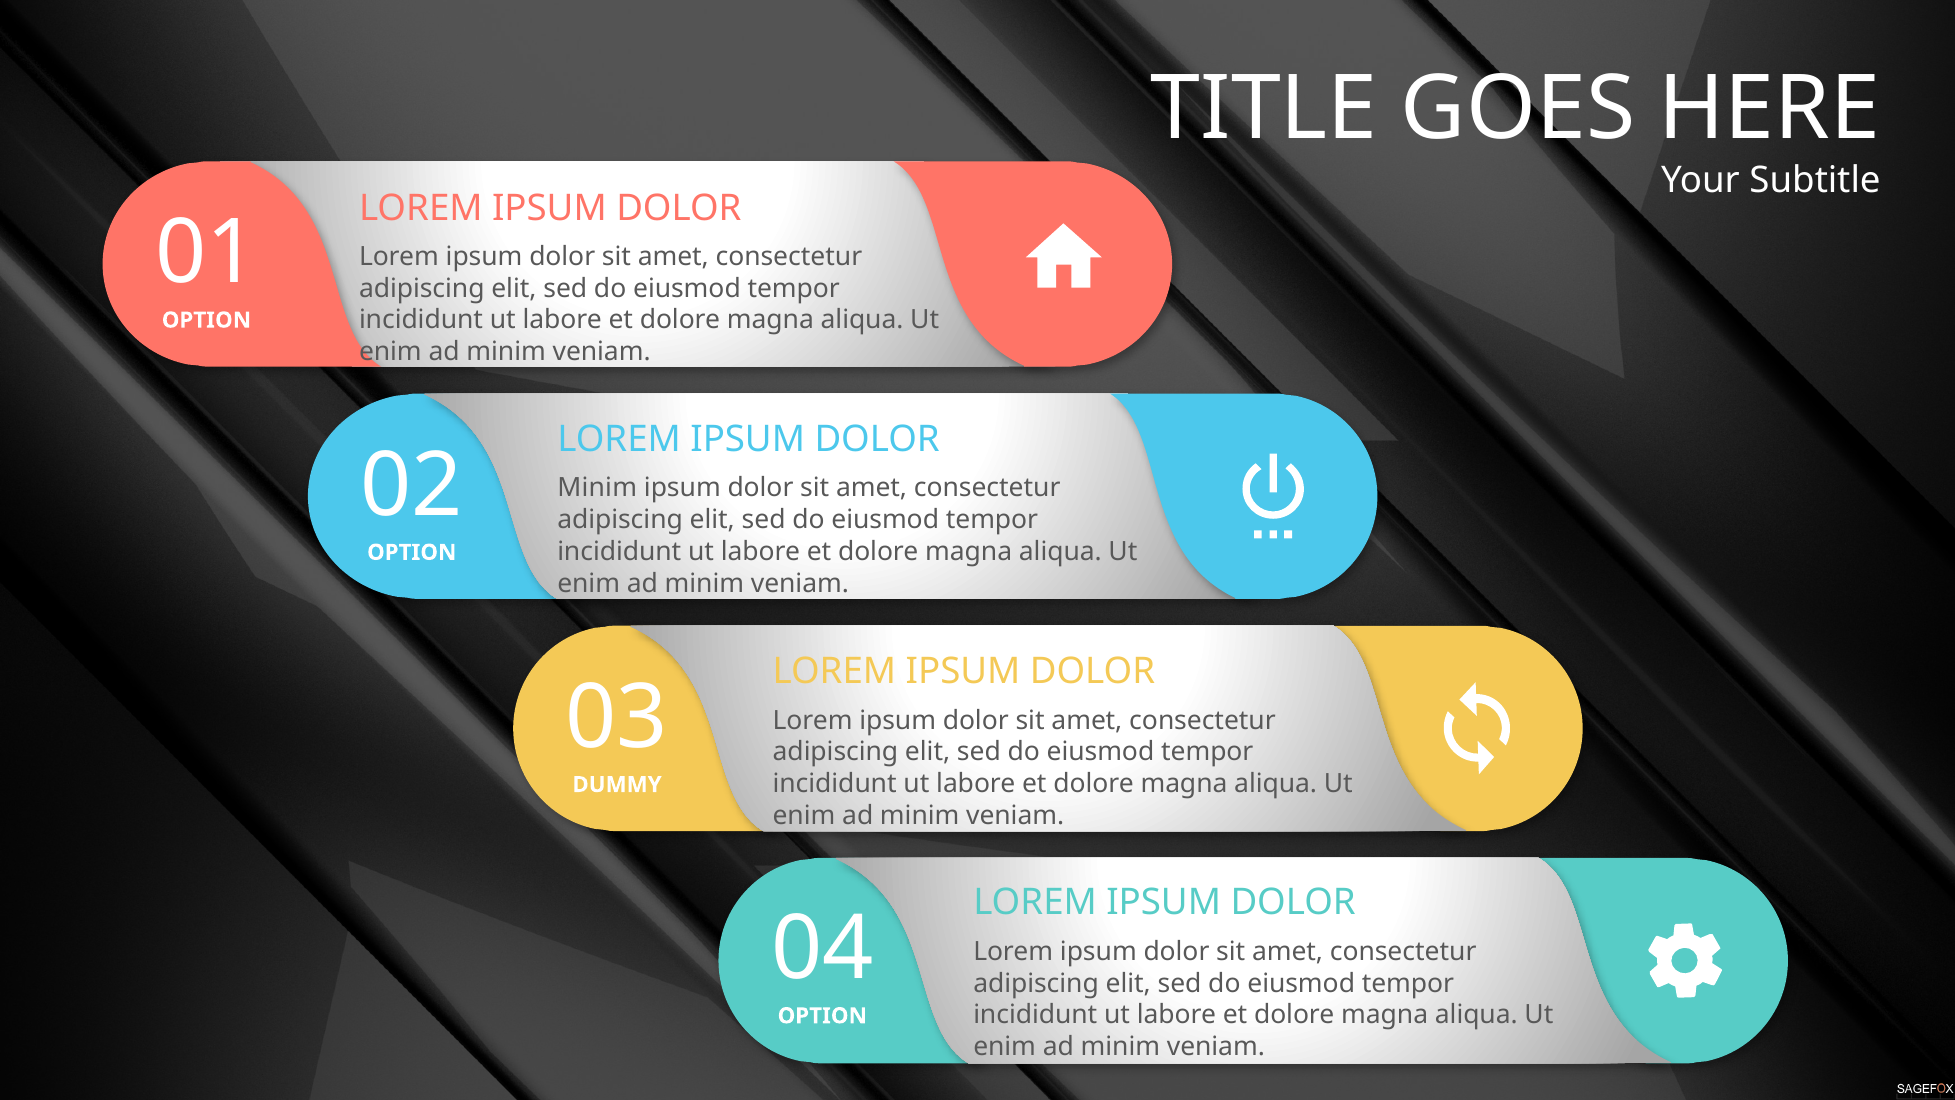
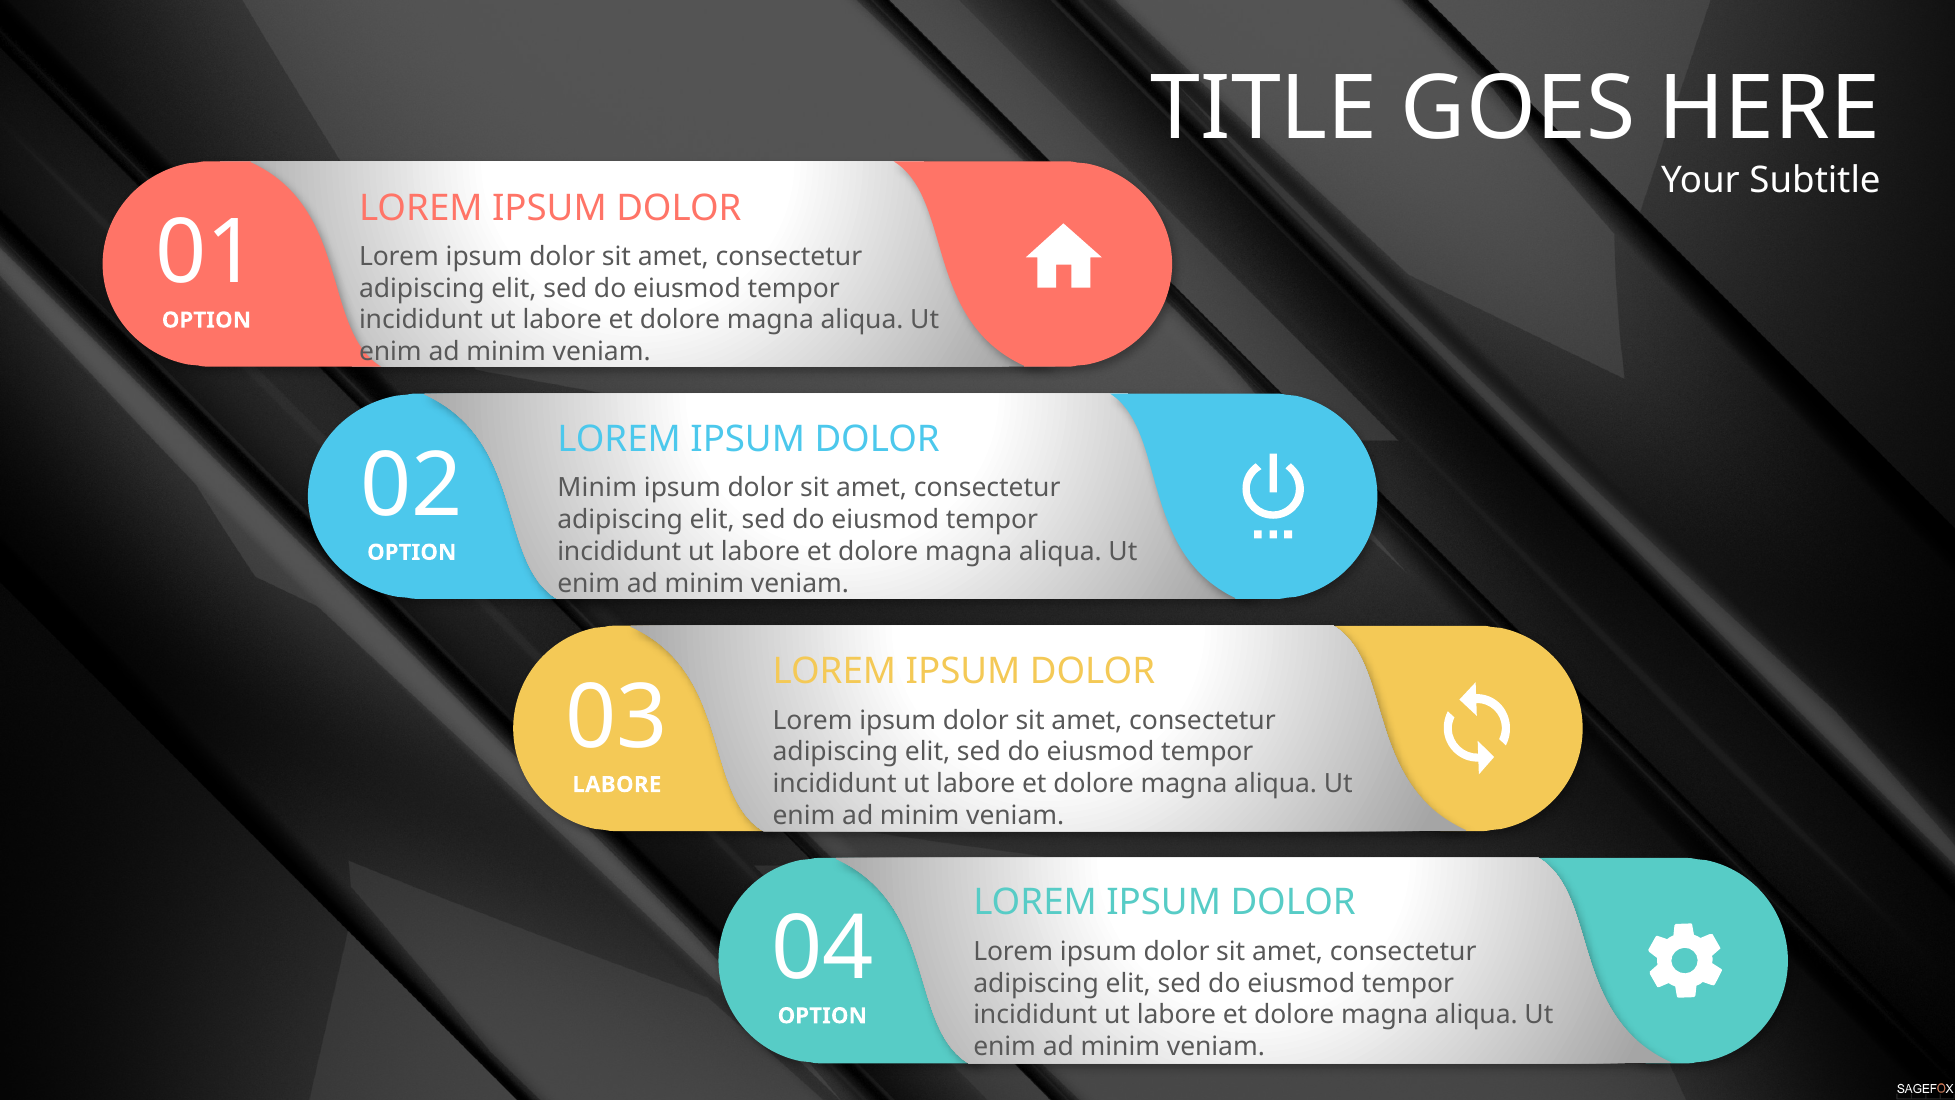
DUMMY at (617, 784): DUMMY -> LABORE
